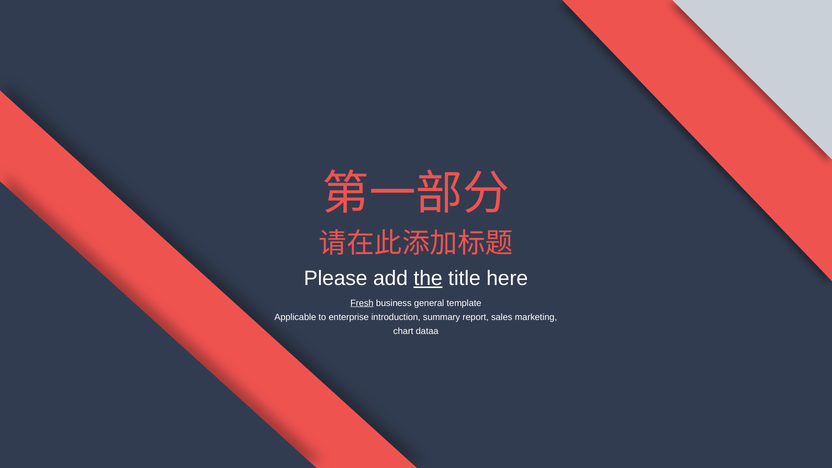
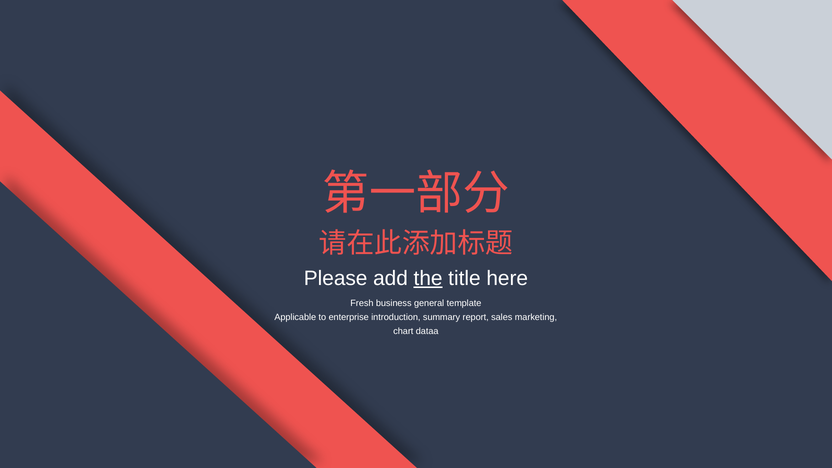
Fresh underline: present -> none
